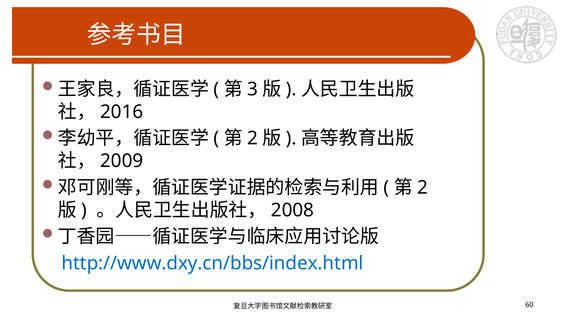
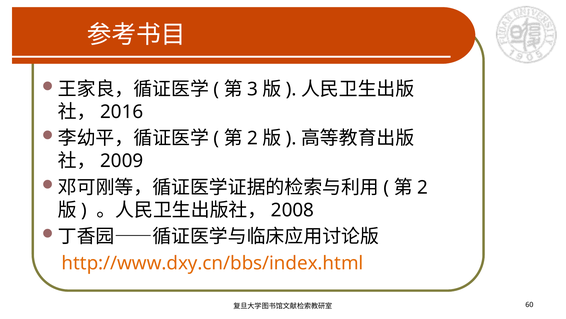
http://www.dxy.cn/bbs/index.html colour: blue -> orange
